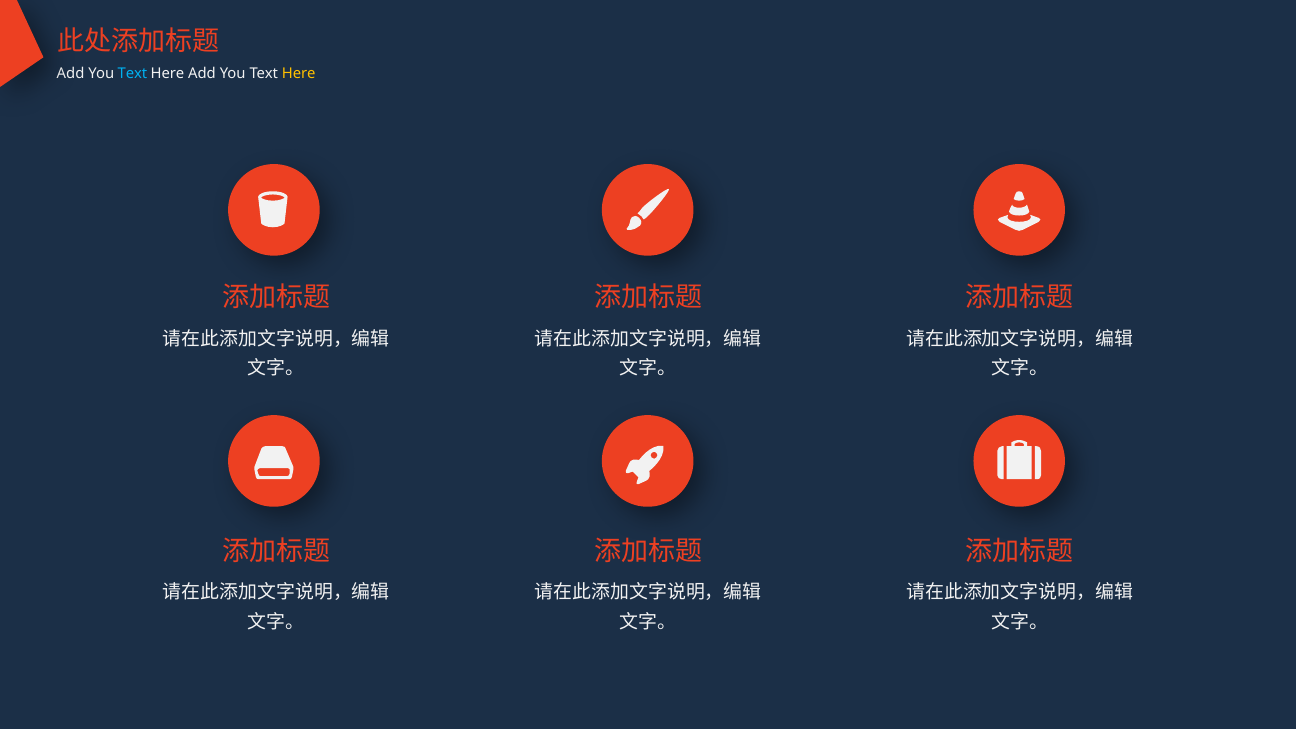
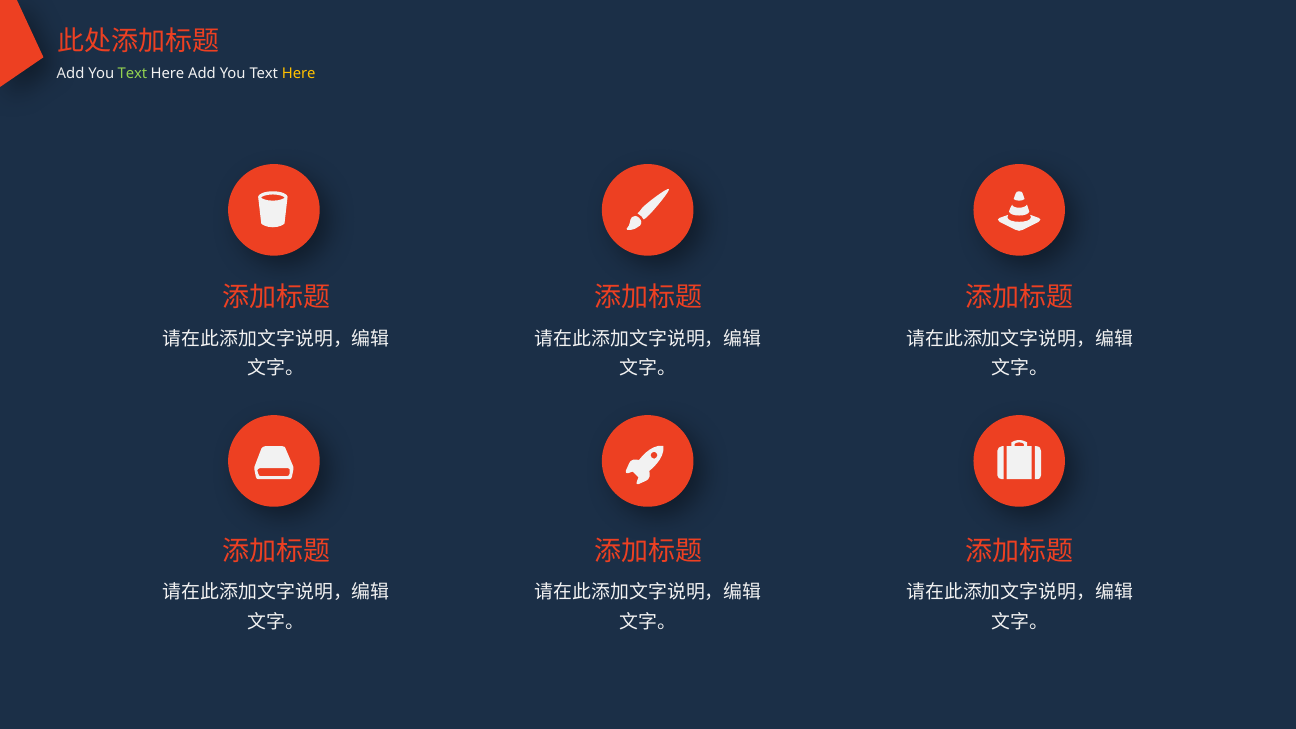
Text at (132, 74) colour: light blue -> light green
